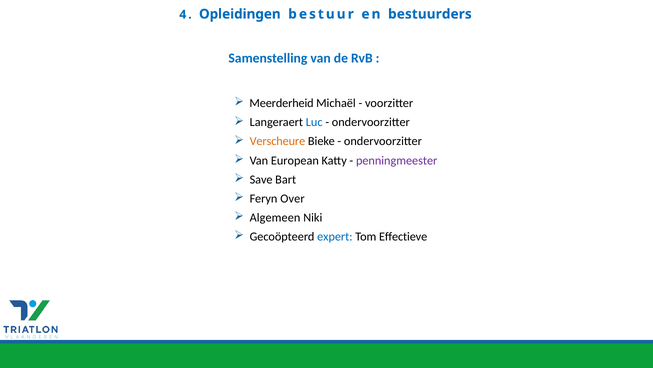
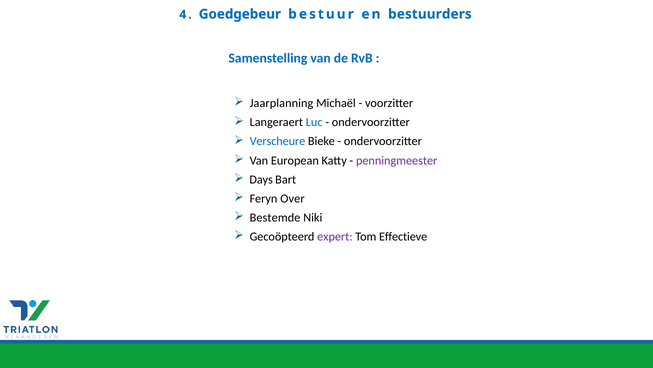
Opleidingen: Opleidingen -> Goedgebeur
Meerderheid: Meerderheid -> Jaarplanning
Verscheure colour: orange -> blue
Save: Save -> Days
Algemeen: Algemeen -> Bestemde
expert colour: blue -> purple
